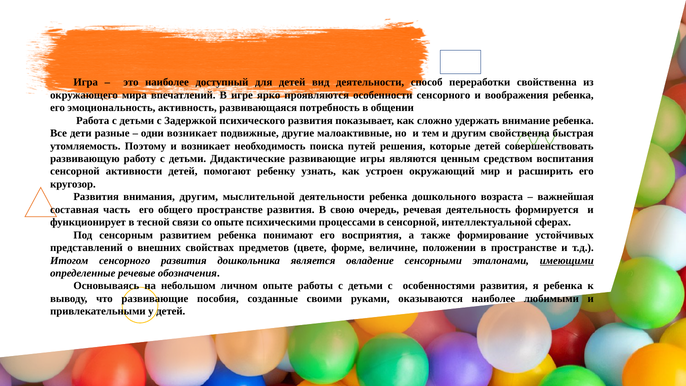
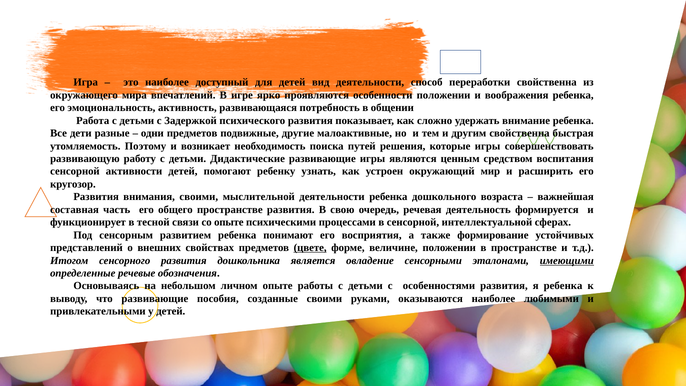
особенности сенсорного: сенсорного -> положении
одни возникает: возникает -> предметов
которые детей: детей -> игры
внимания другим: другим -> своими
цвете underline: none -> present
